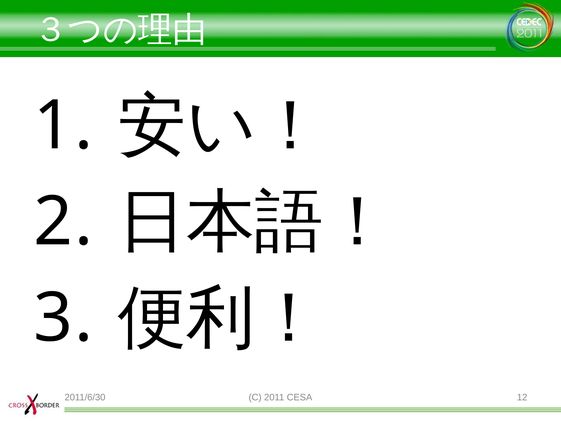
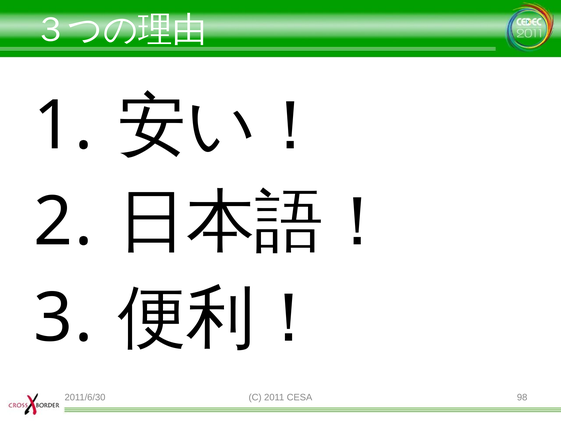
12: 12 -> 98
